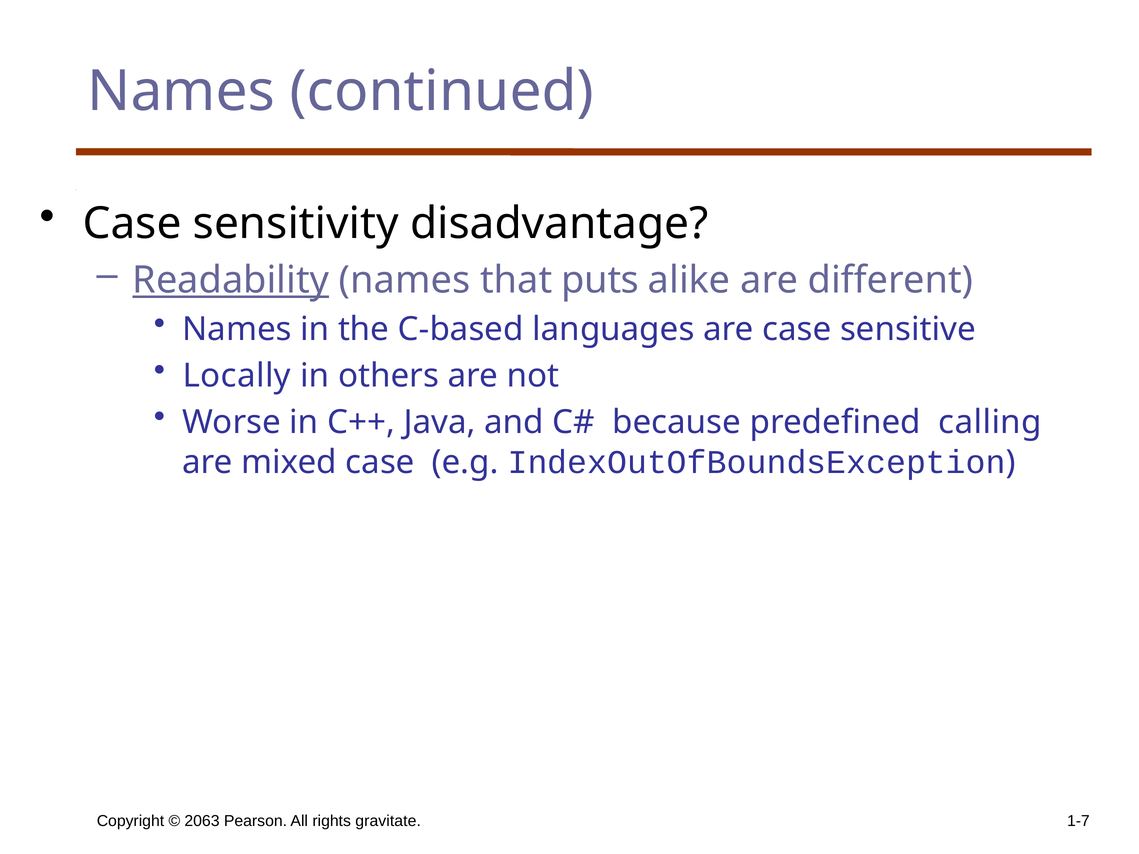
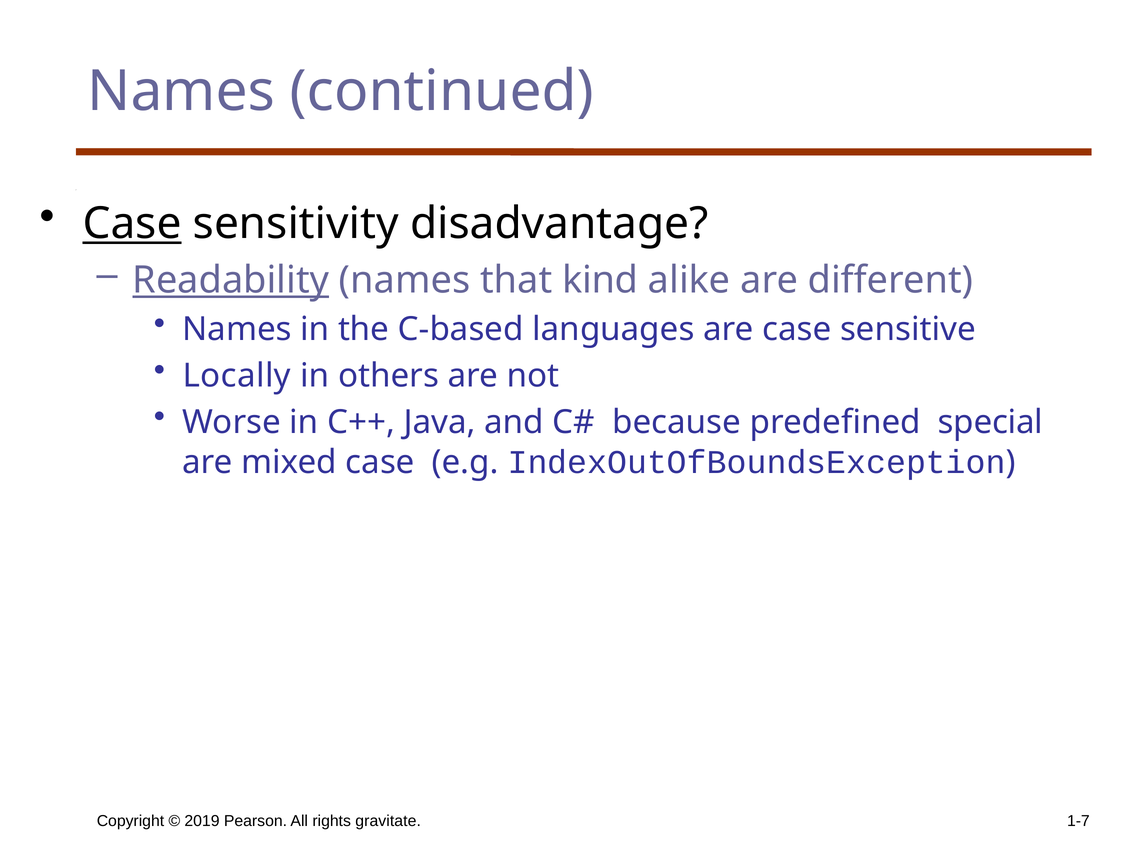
Case at (132, 224) underline: none -> present
puts: puts -> kind
calling: calling -> special
2063: 2063 -> 2019
